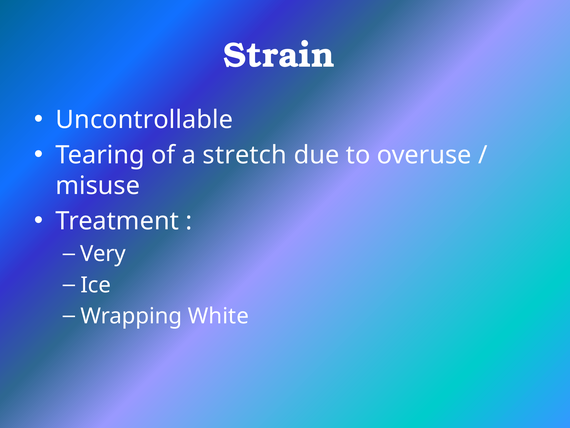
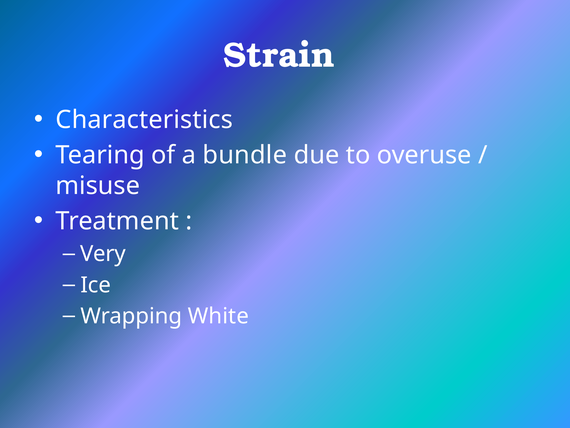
Uncontrollable: Uncontrollable -> Characteristics
stretch: stretch -> bundle
